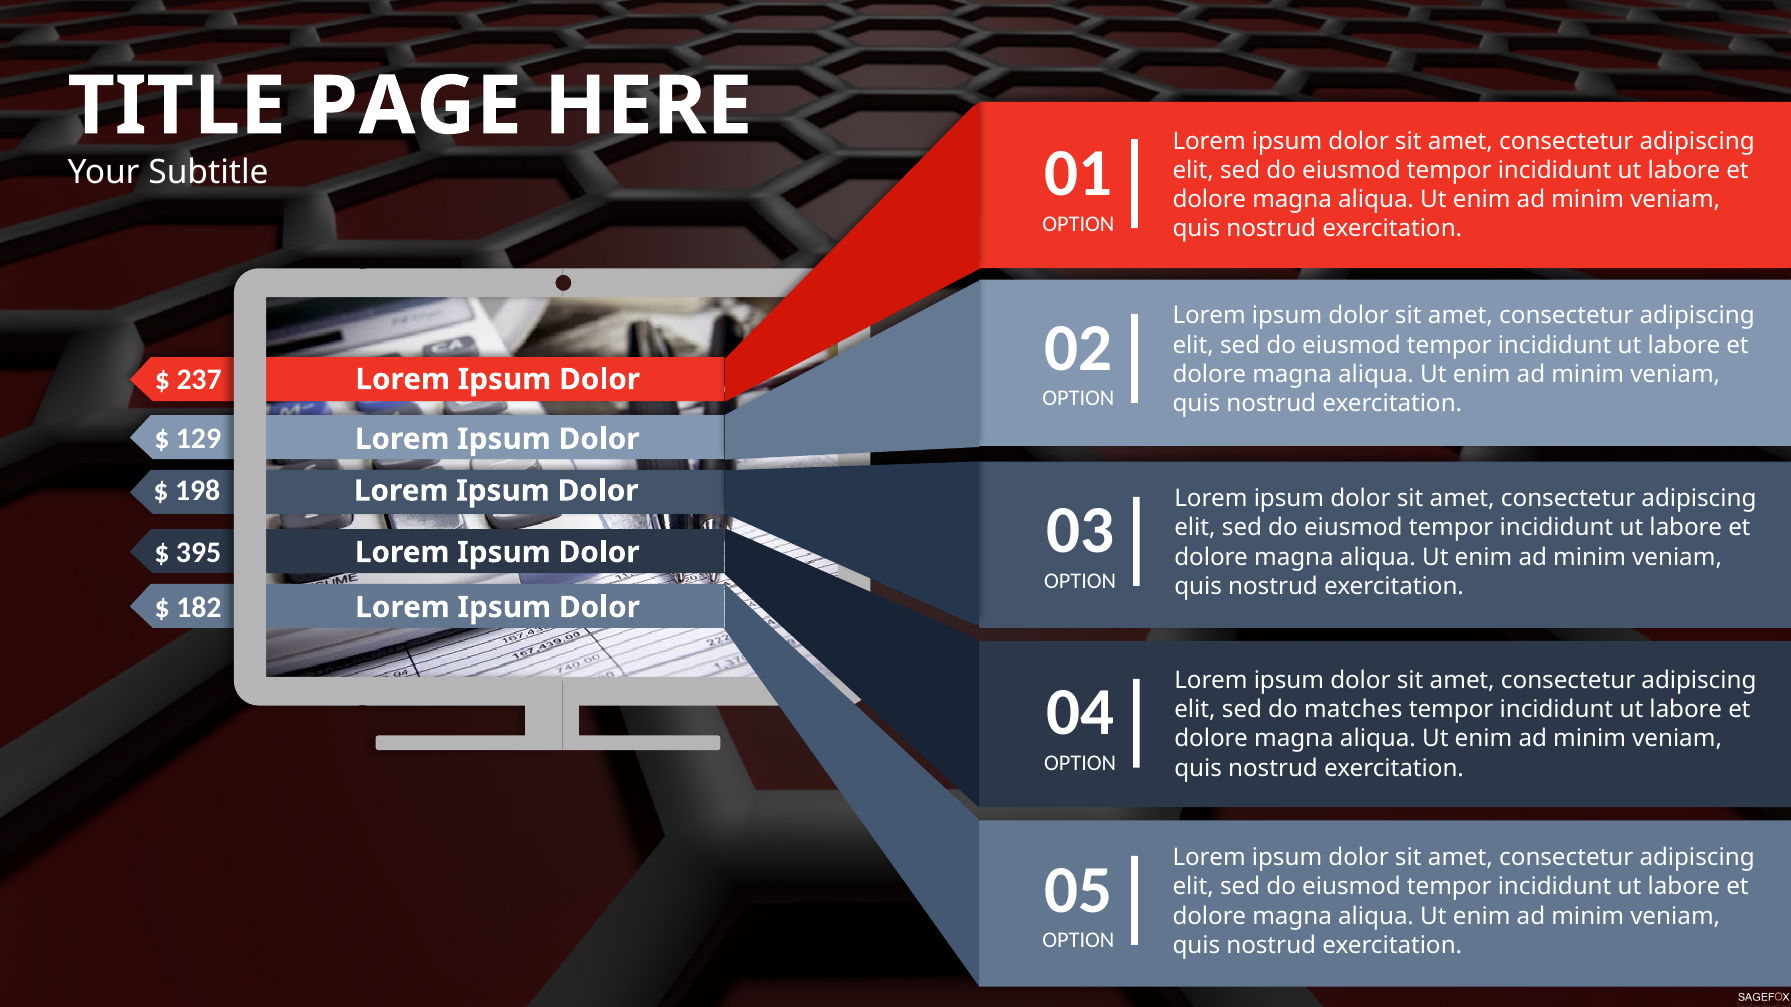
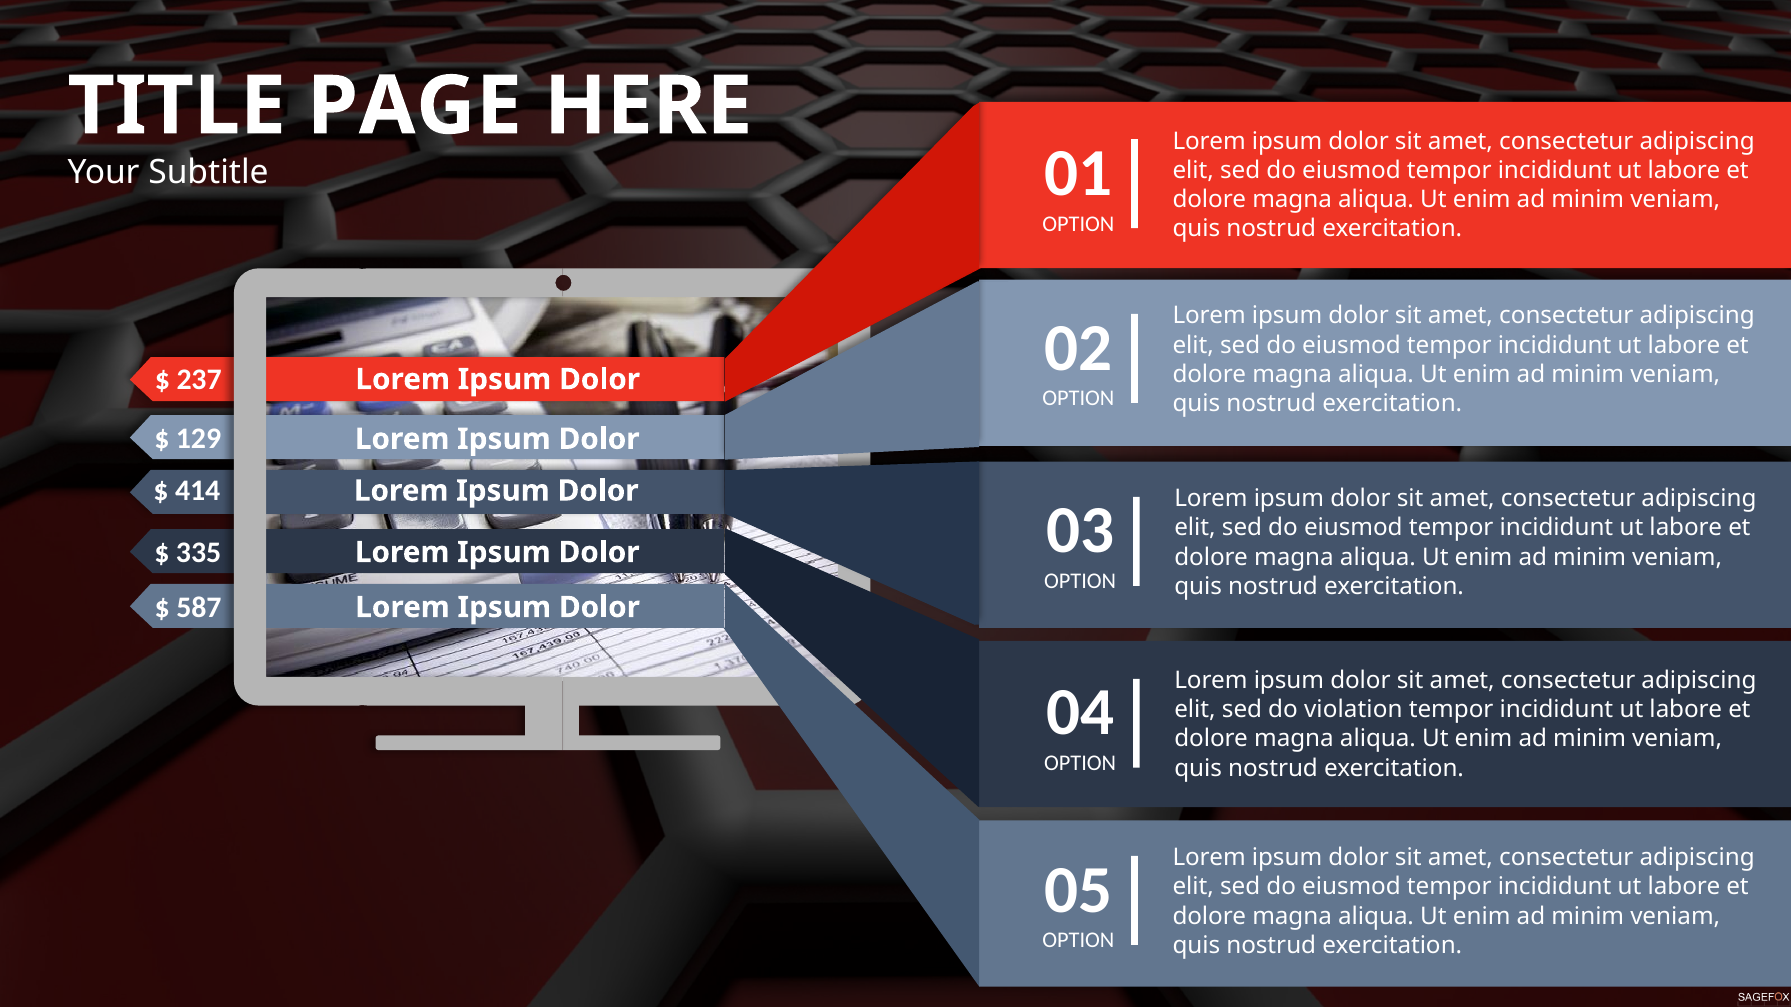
198: 198 -> 414
395: 395 -> 335
182: 182 -> 587
matches: matches -> violation
